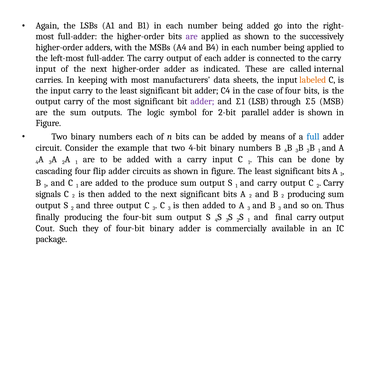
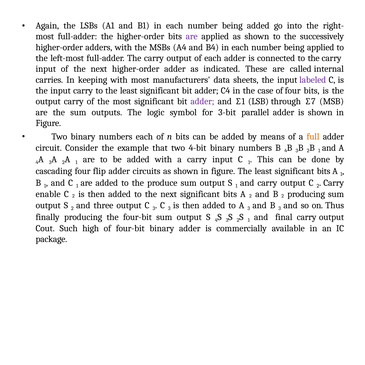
labeled colour: orange -> purple
∑5: ∑5 -> ∑7
2-bit: 2-bit -> 3-bit
full colour: blue -> orange
signals: signals -> enable
they: they -> high
